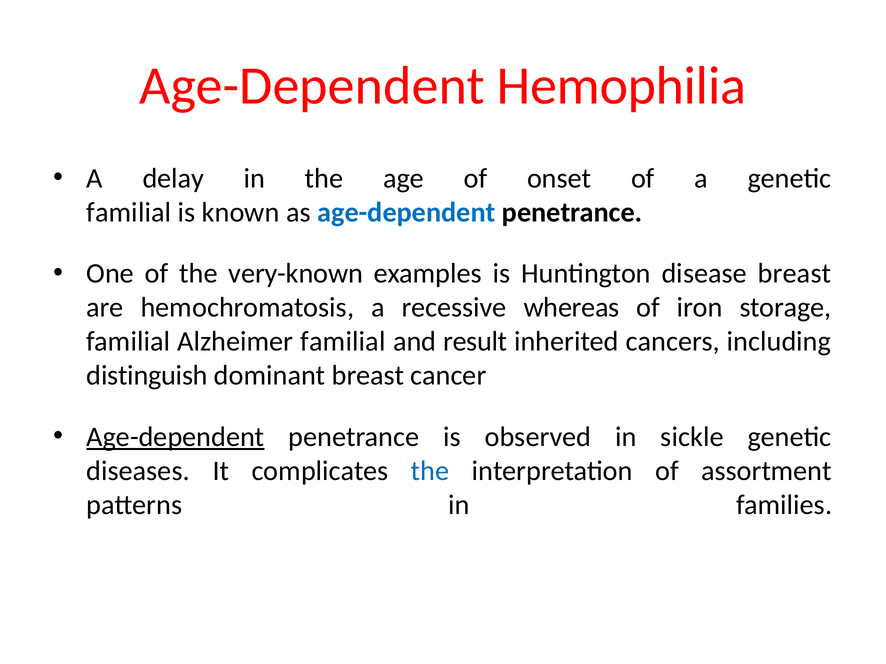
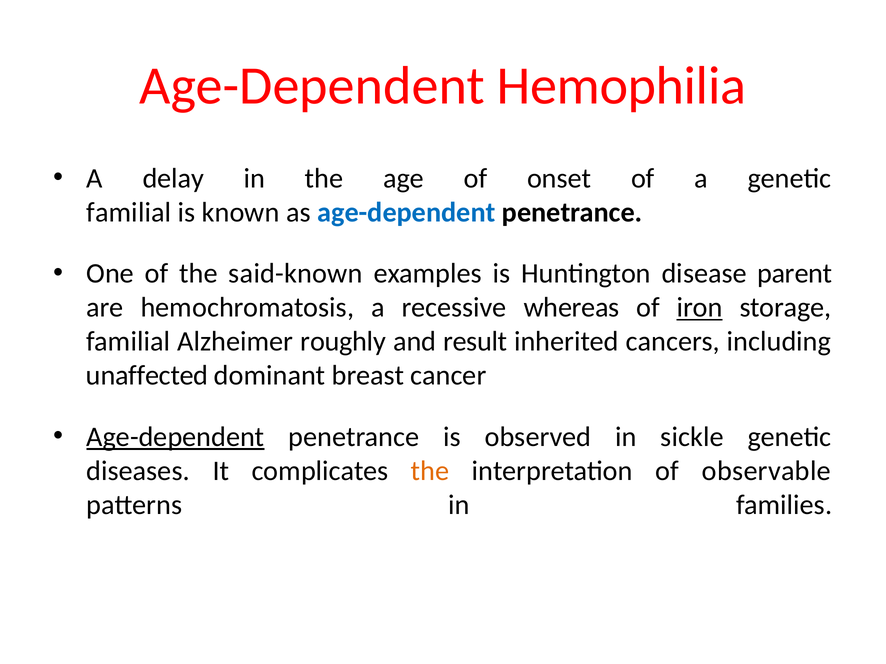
very-known: very-known -> said-known
disease breast: breast -> parent
iron underline: none -> present
Alzheimer familial: familial -> roughly
distinguish: distinguish -> unaffected
the at (430, 471) colour: blue -> orange
assortment: assortment -> observable
